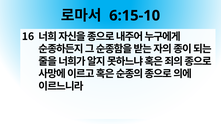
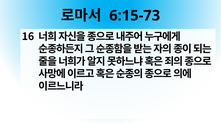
6:15-10: 6:15-10 -> 6:15-73
